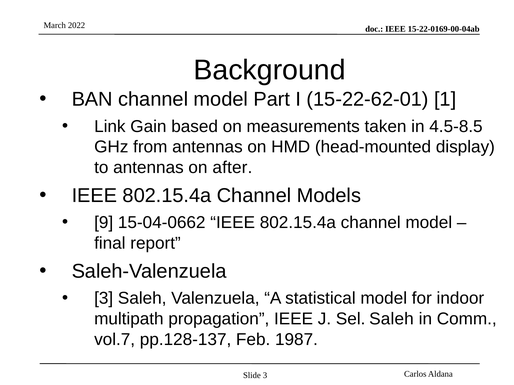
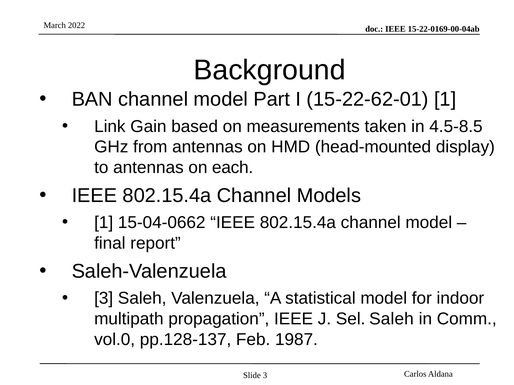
after: after -> each
9 at (104, 223): 9 -> 1
vol.7: vol.7 -> vol.0
